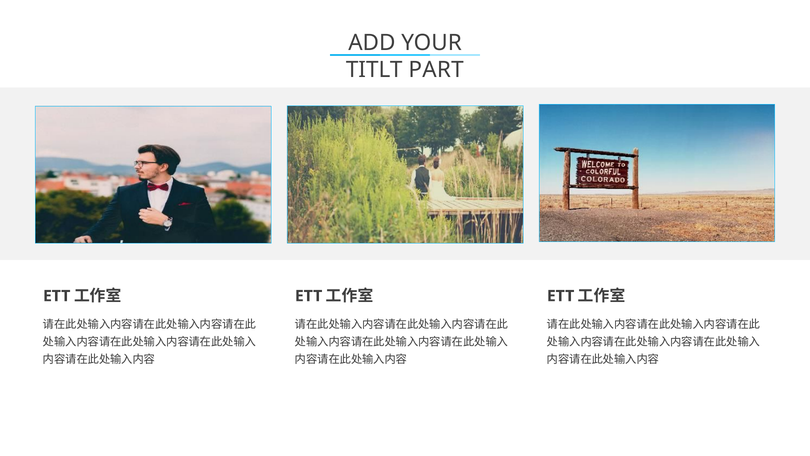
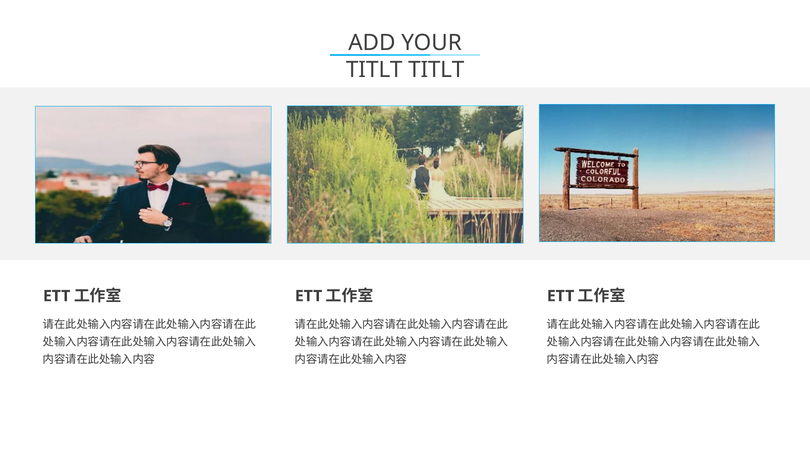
TITLT PART: PART -> TITLT
